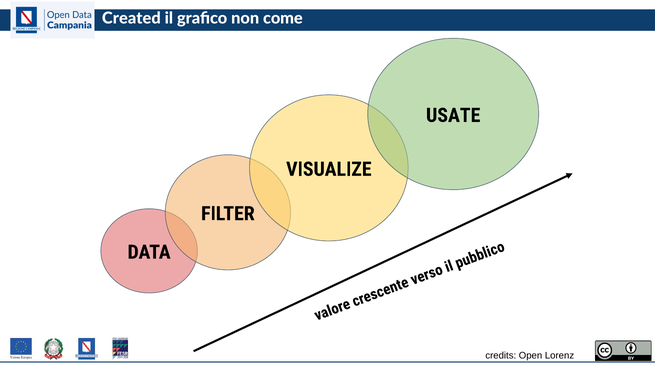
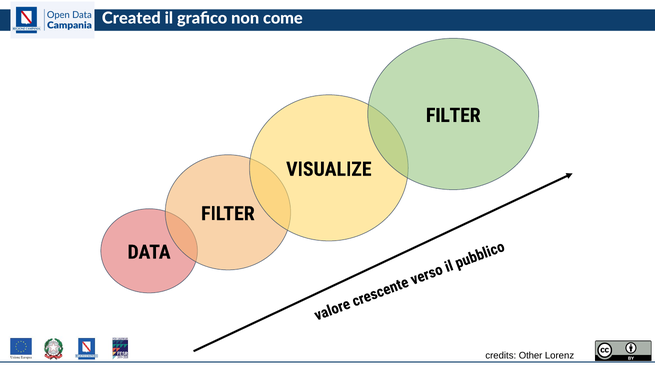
USATE at (453, 116): USATE -> FILTER
Open: Open -> Other
